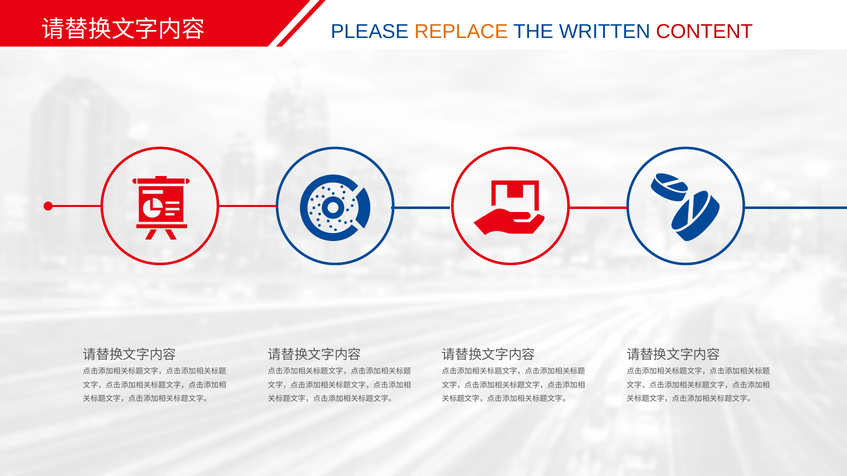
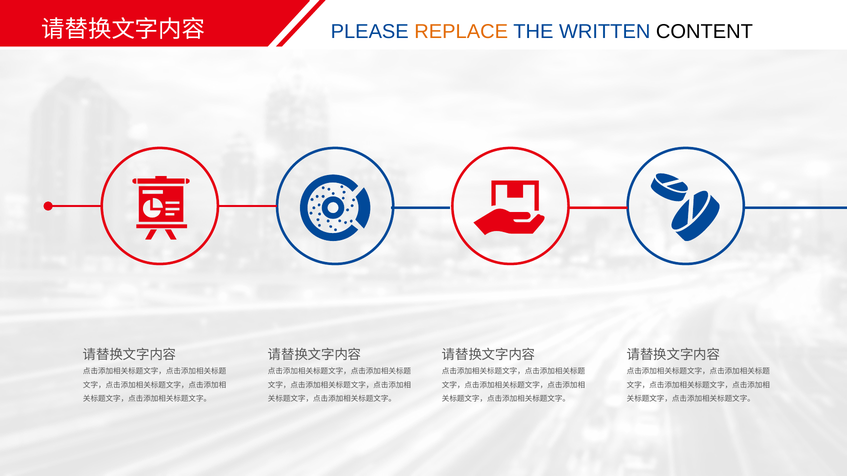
CONTENT colour: red -> black
